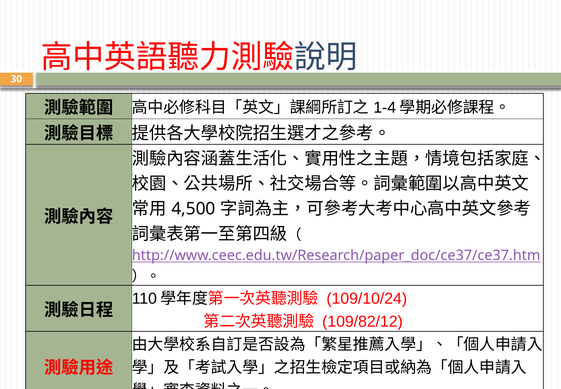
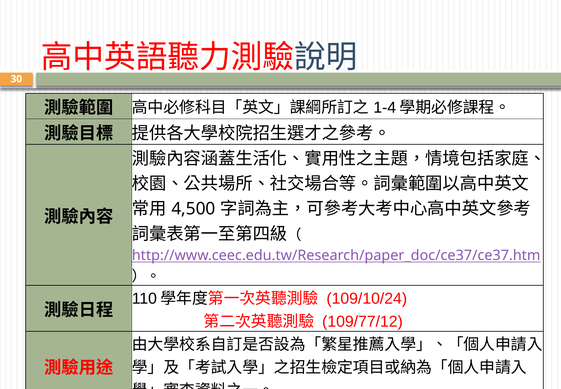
109/82/12: 109/82/12 -> 109/77/12
